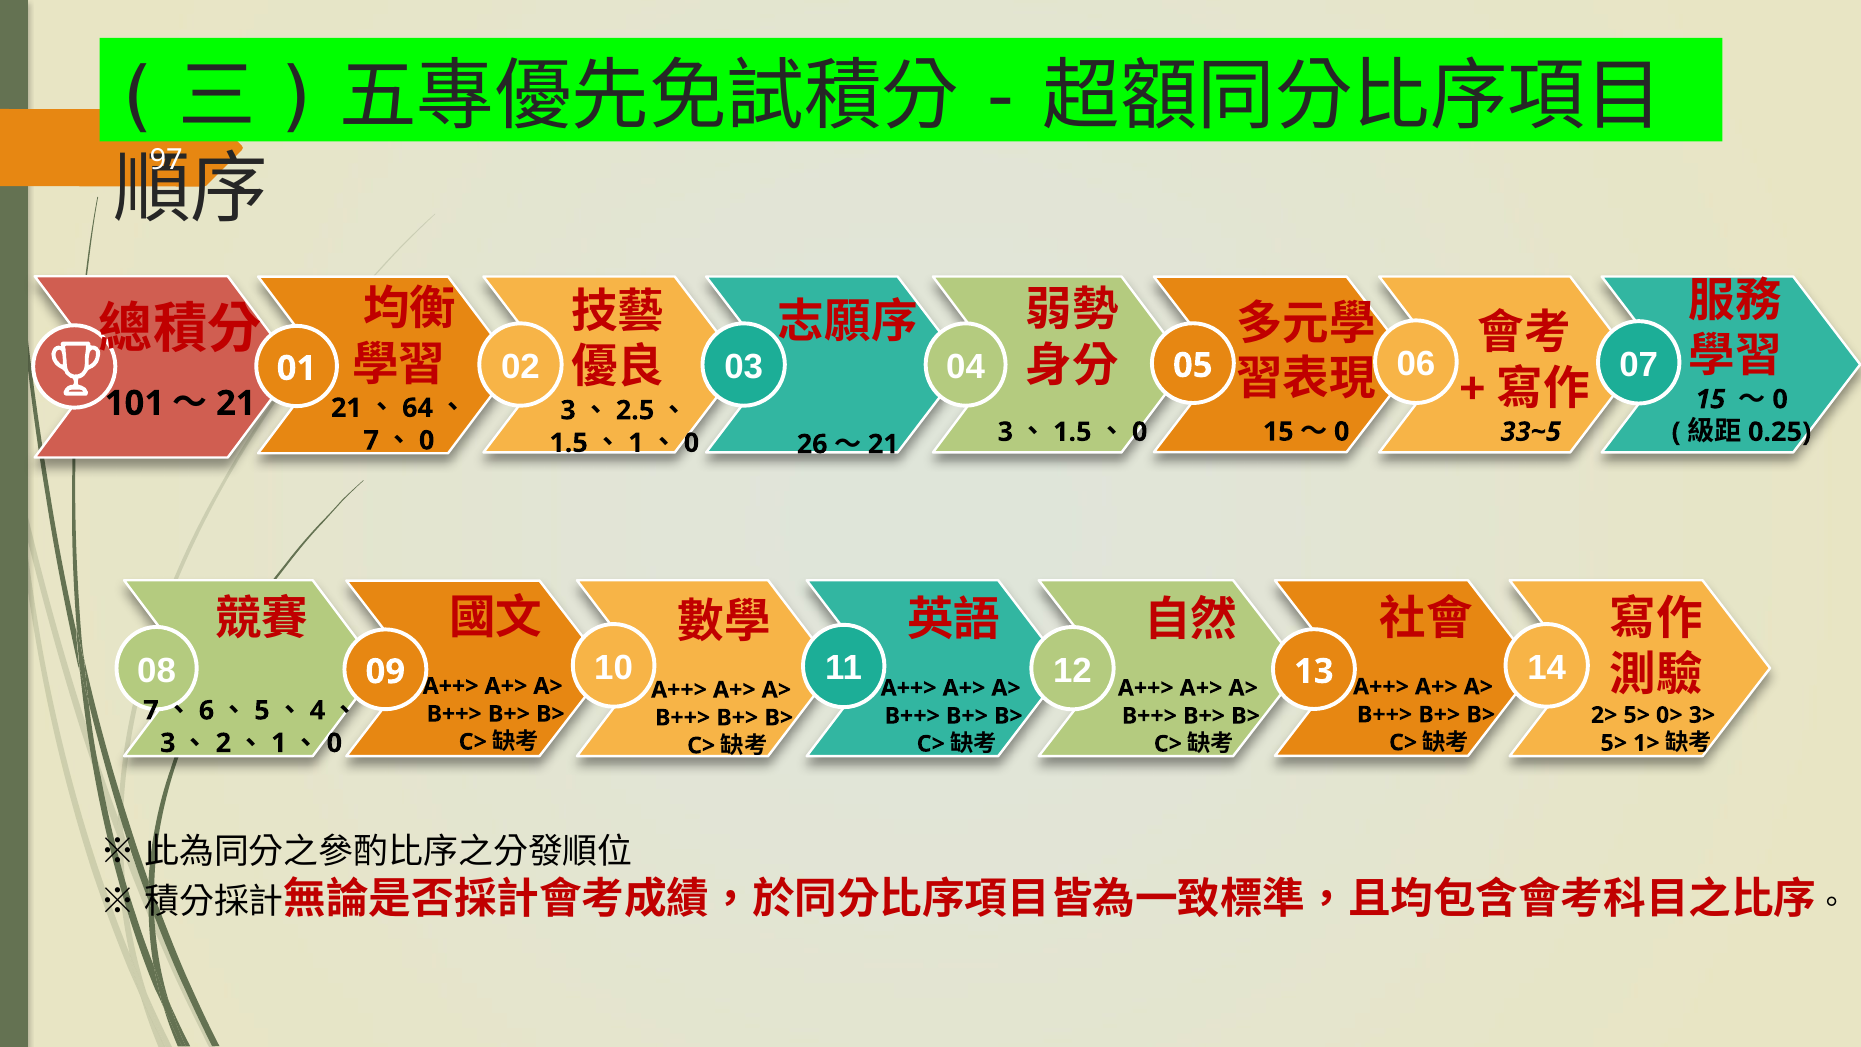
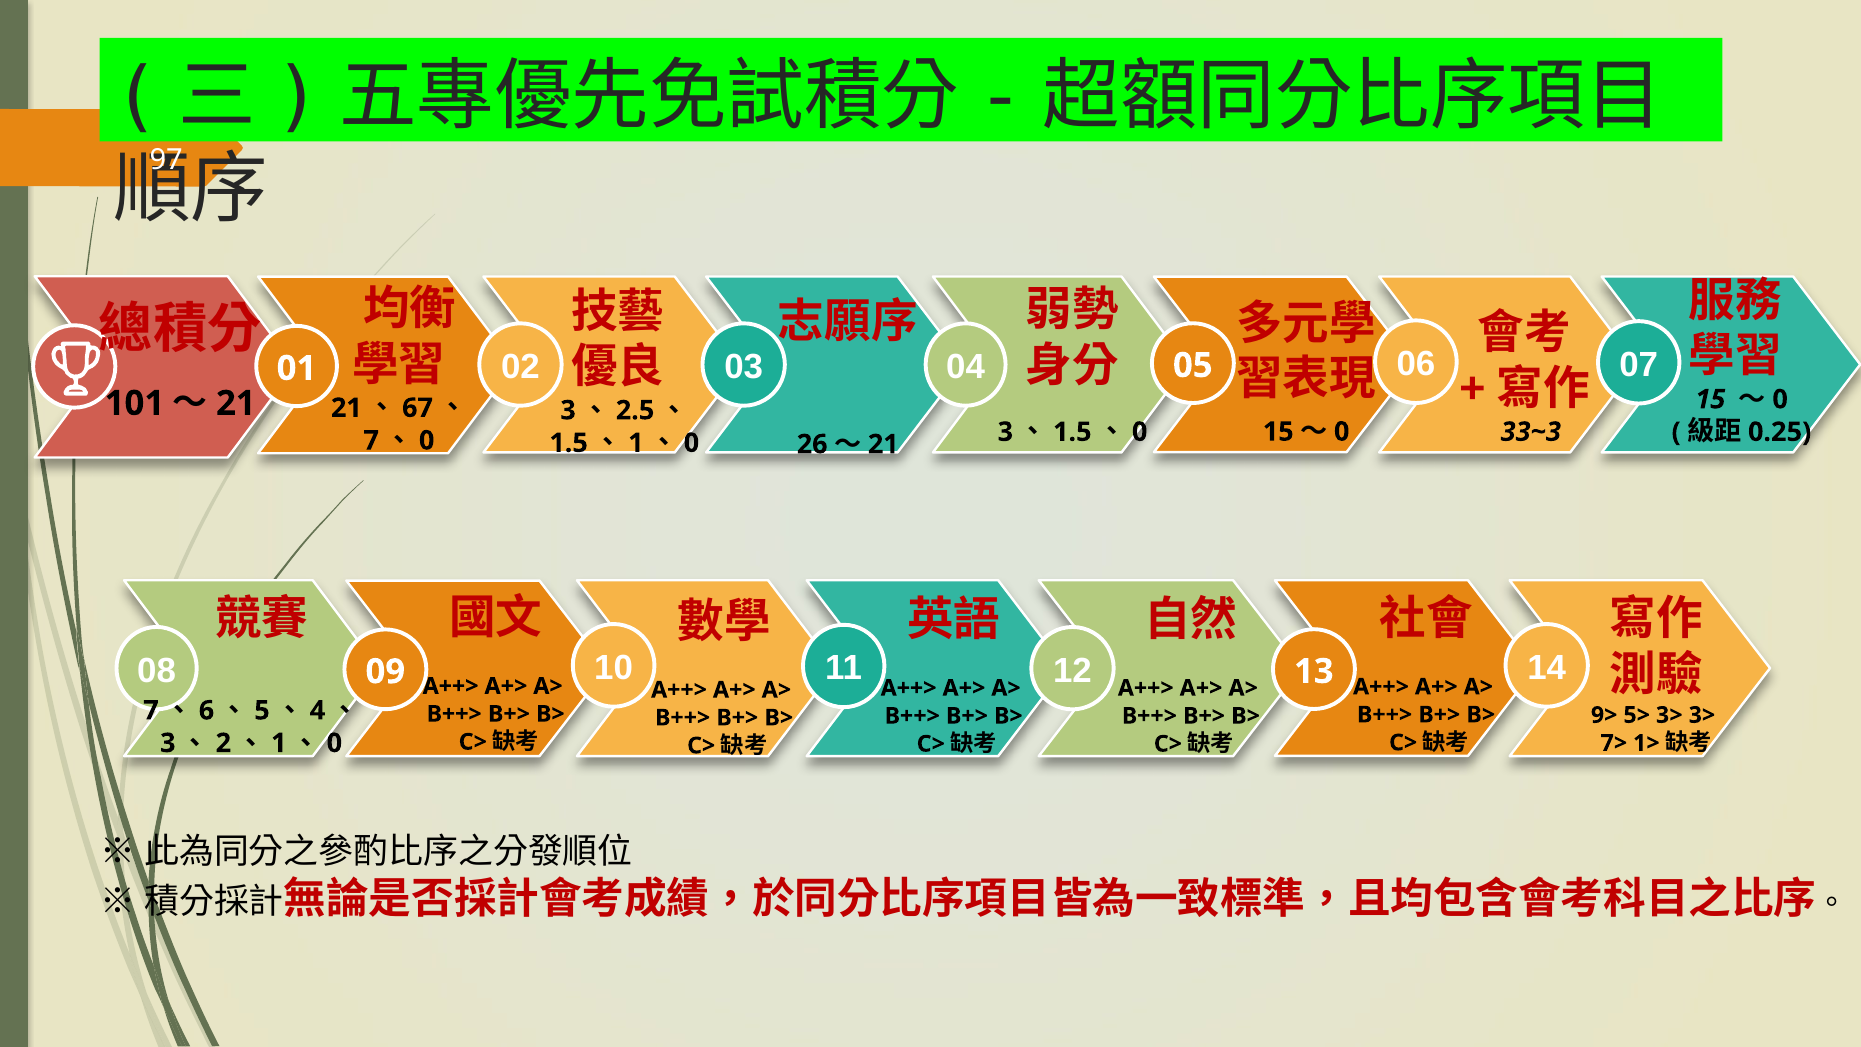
64: 64 -> 67
33~5: 33~5 -> 33~3
2>: 2> -> 9>
5> 0>: 0> -> 3>
5> at (1614, 743): 5> -> 7>
